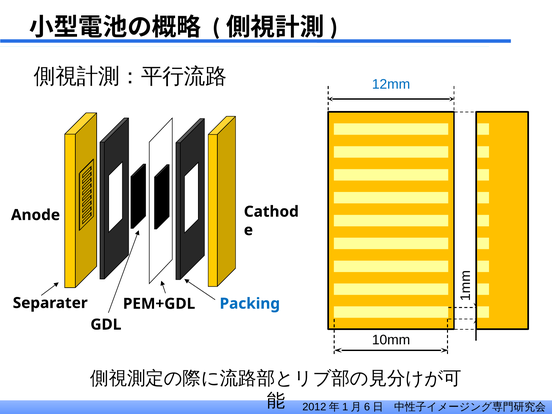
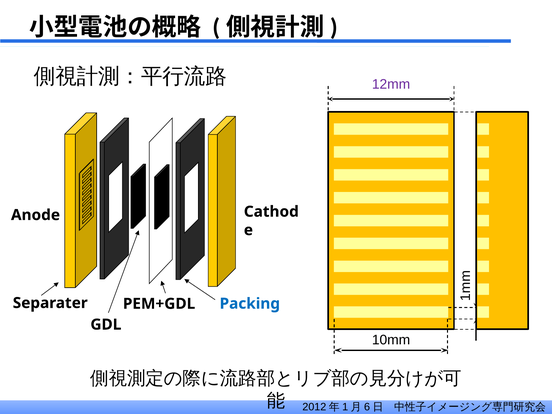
12mm colour: blue -> purple
